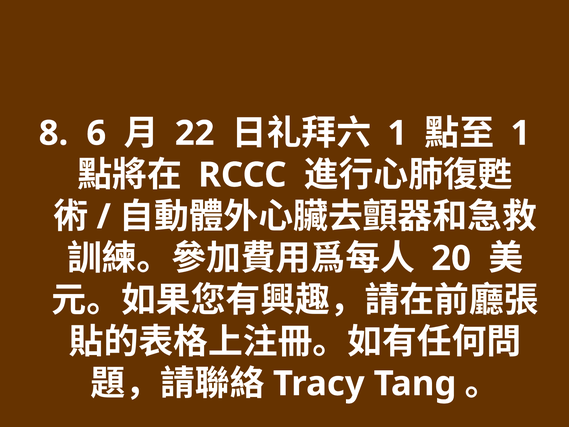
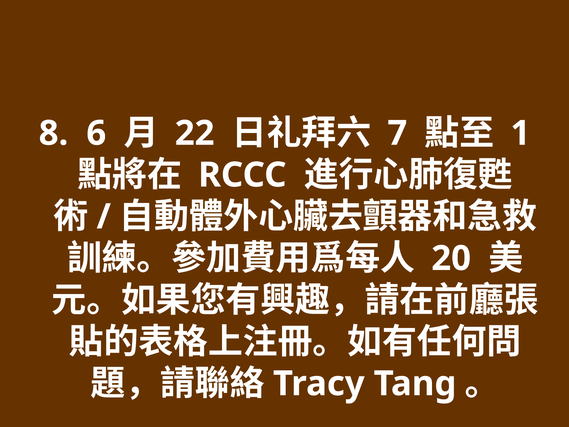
1 at (397, 133): 1 -> 7
